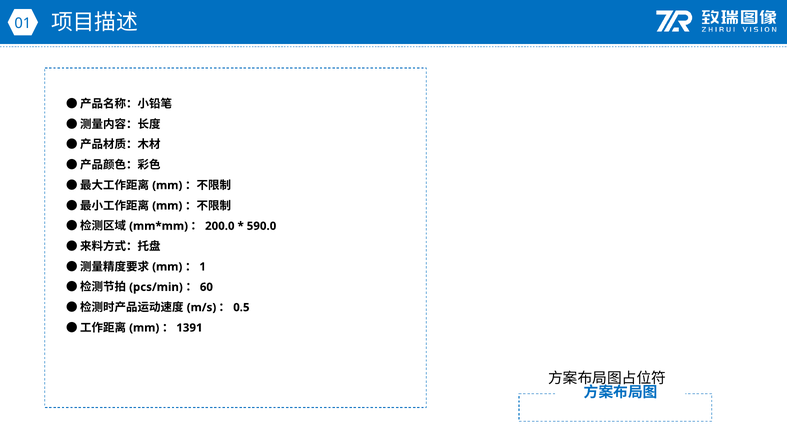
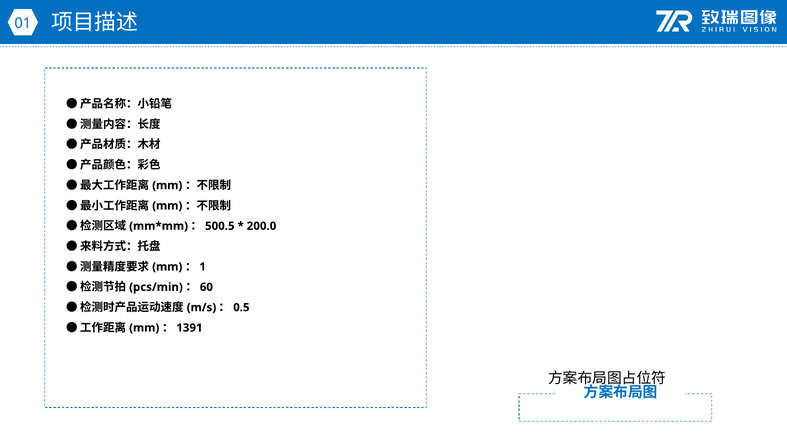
200.0: 200.0 -> 500.5
590.0: 590.0 -> 200.0
